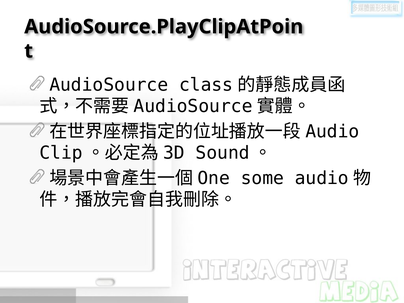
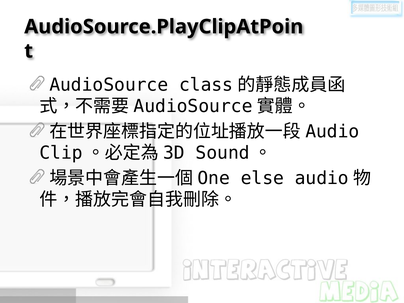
some: some -> else
